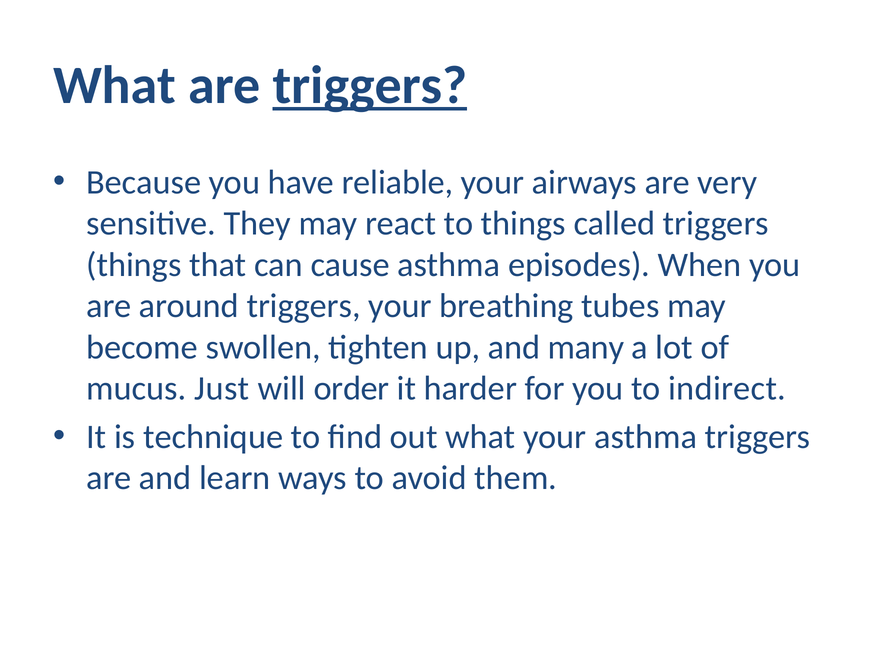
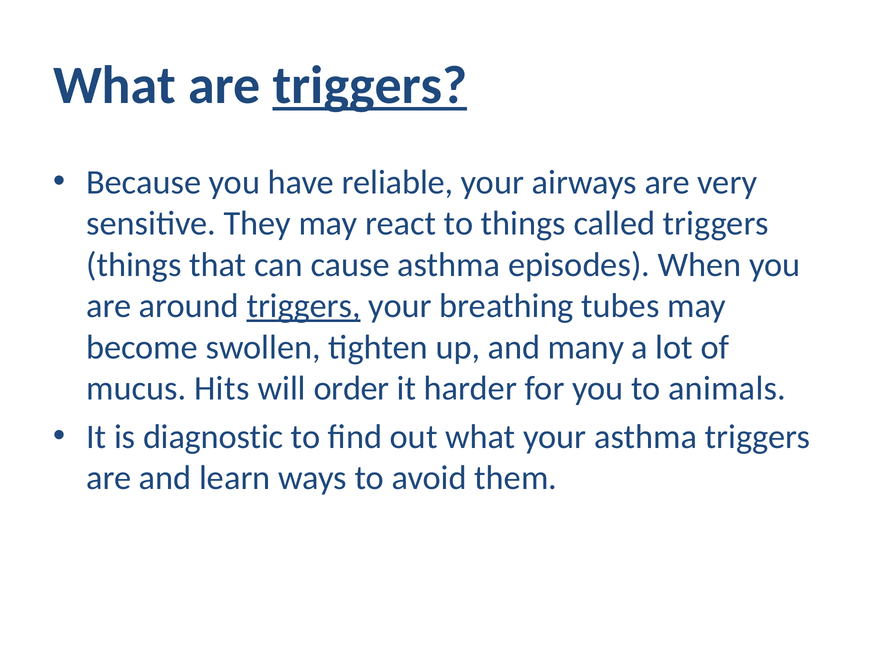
triggers at (304, 306) underline: none -> present
Just: Just -> Hits
indirect: indirect -> animals
technique: technique -> diagnostic
